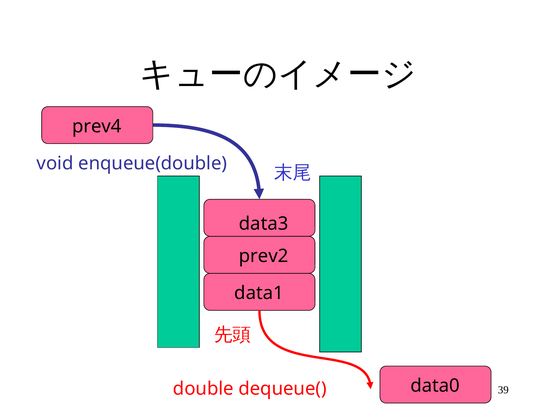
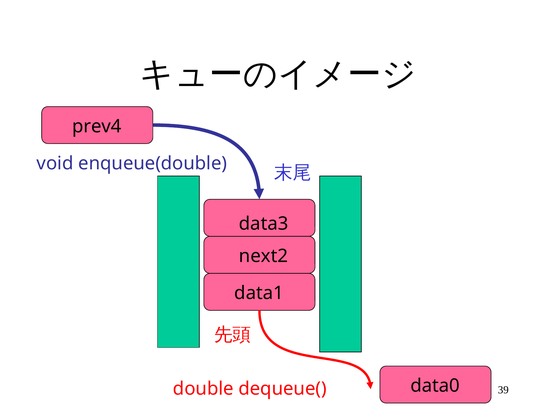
prev2: prev2 -> next2
